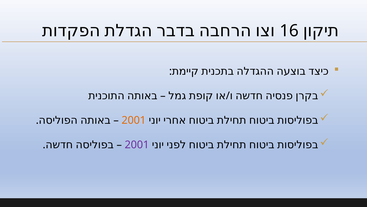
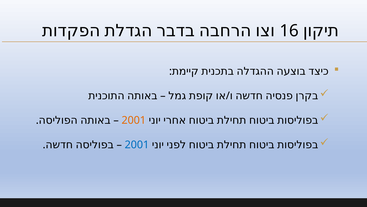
2001 at (137, 144) colour: purple -> blue
